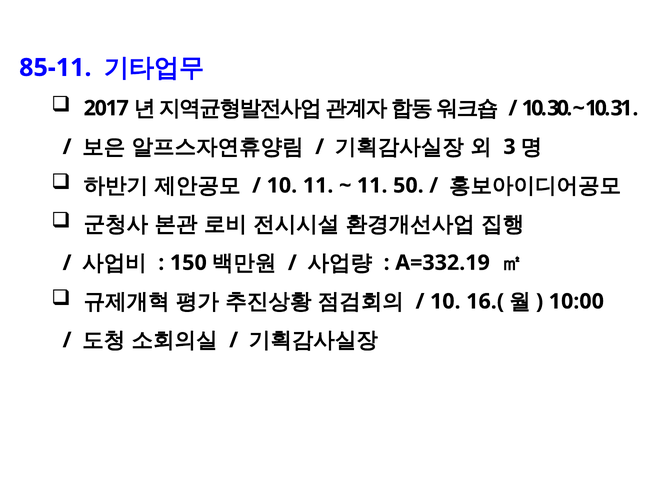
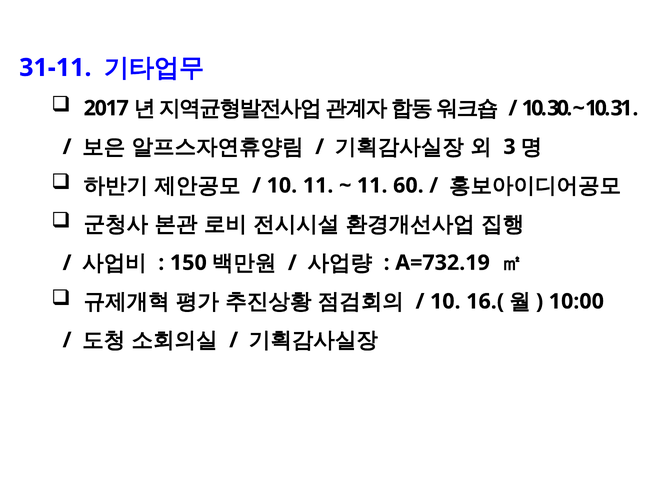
85-11: 85-11 -> 31-11
50: 50 -> 60
A=332.19: A=332.19 -> A=732.19
